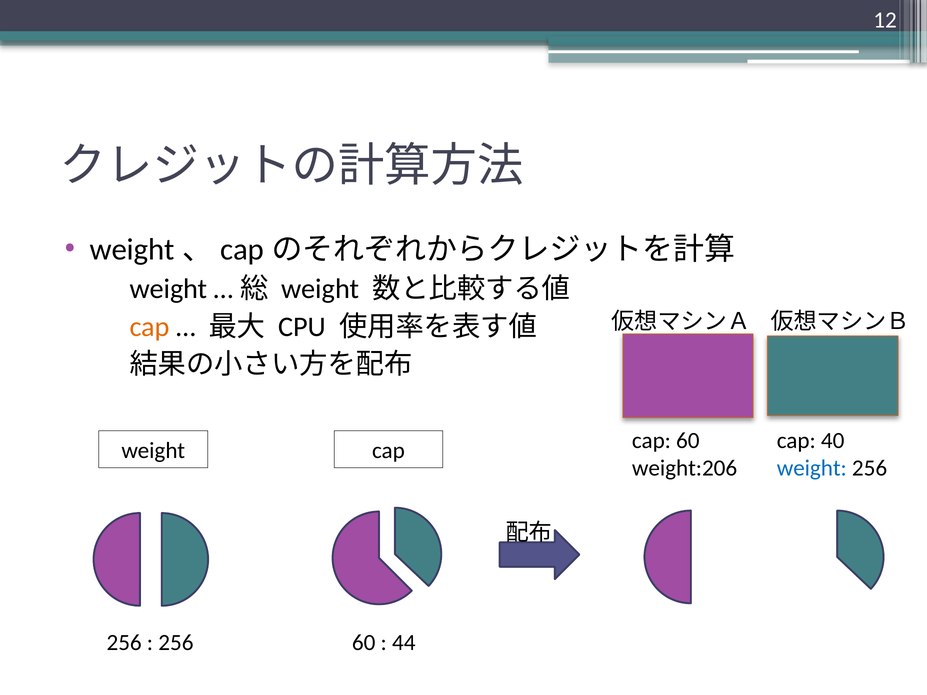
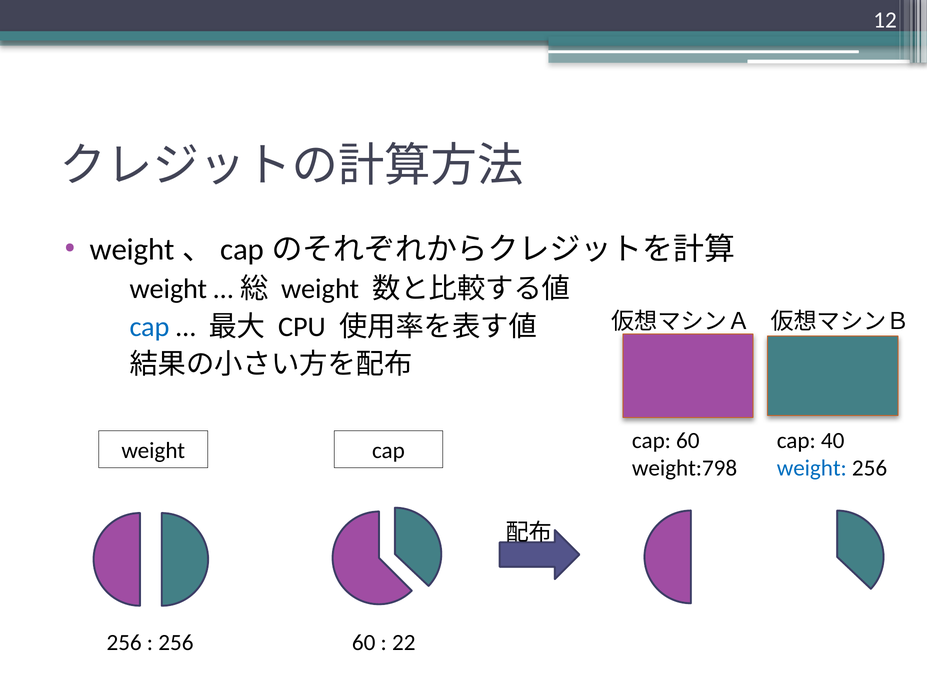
cap at (150, 327) colour: orange -> blue
weight:206: weight:206 -> weight:798
44: 44 -> 22
